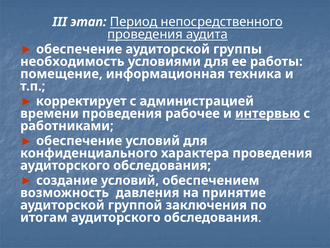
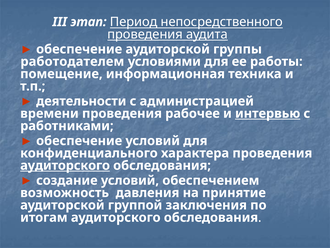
необходимость: необходимость -> работодателем
корректирует: корректирует -> деятельности
аудиторского at (65, 165) underline: none -> present
